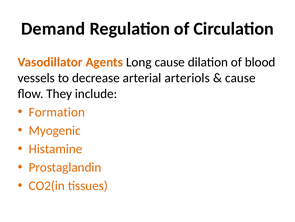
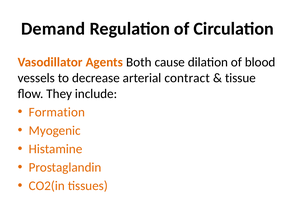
Long: Long -> Both
arteriols: arteriols -> contract
cause at (240, 78): cause -> tissue
